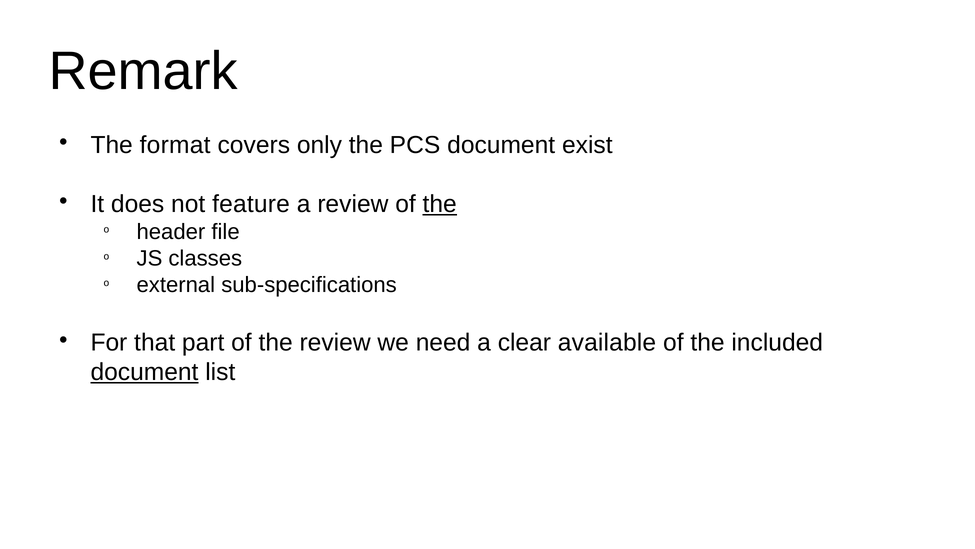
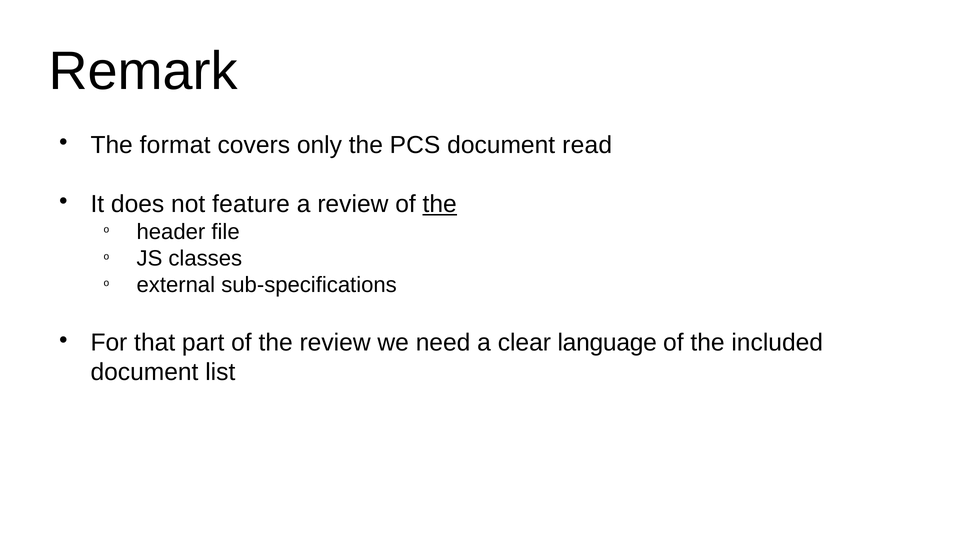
exist: exist -> read
available: available -> language
document at (144, 372) underline: present -> none
